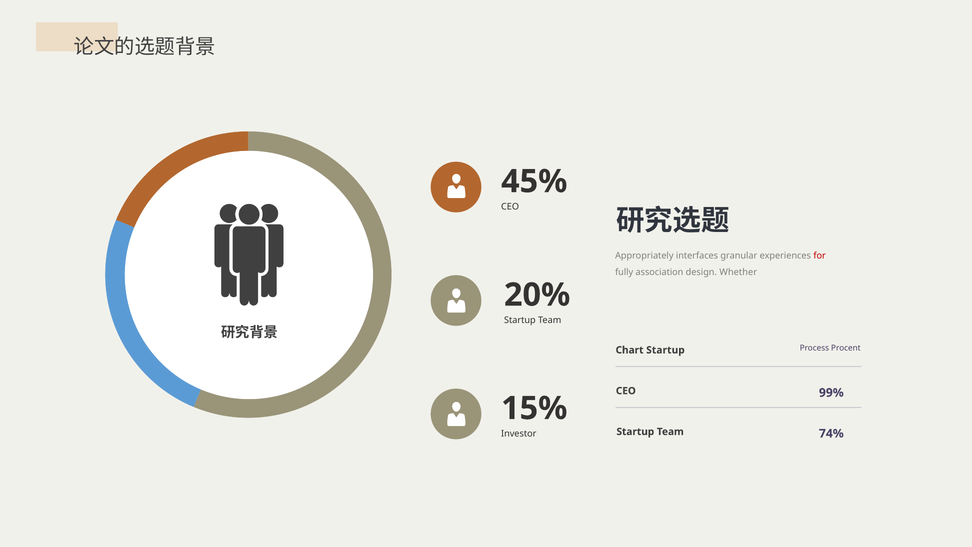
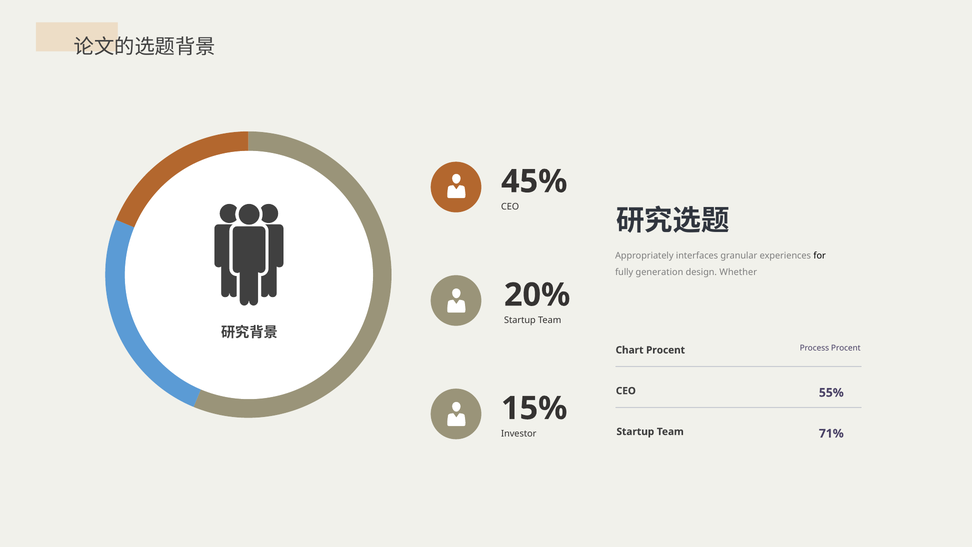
for colour: red -> black
association: association -> generation
Chart Startup: Startup -> Procent
99%: 99% -> 55%
74%: 74% -> 71%
